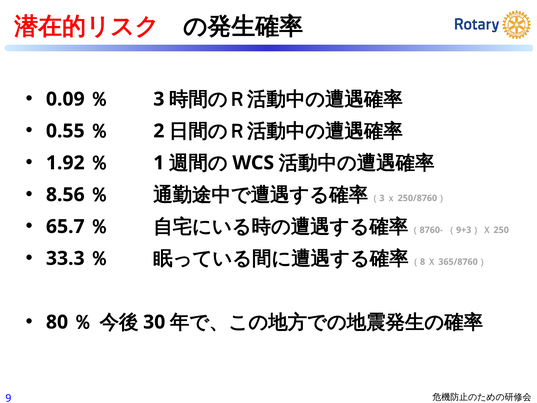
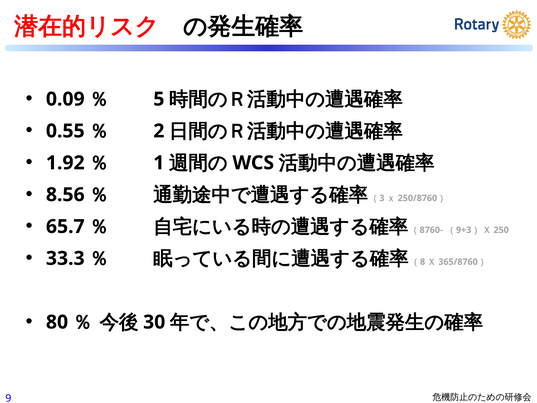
3 at (159, 99): 3 -> 5
